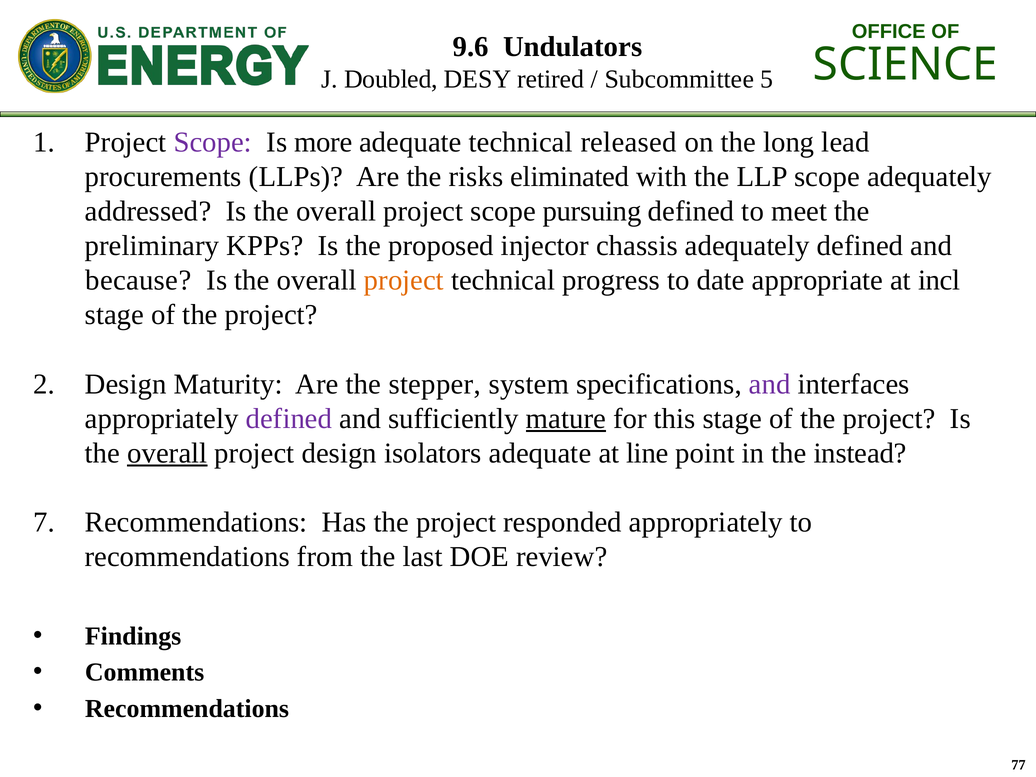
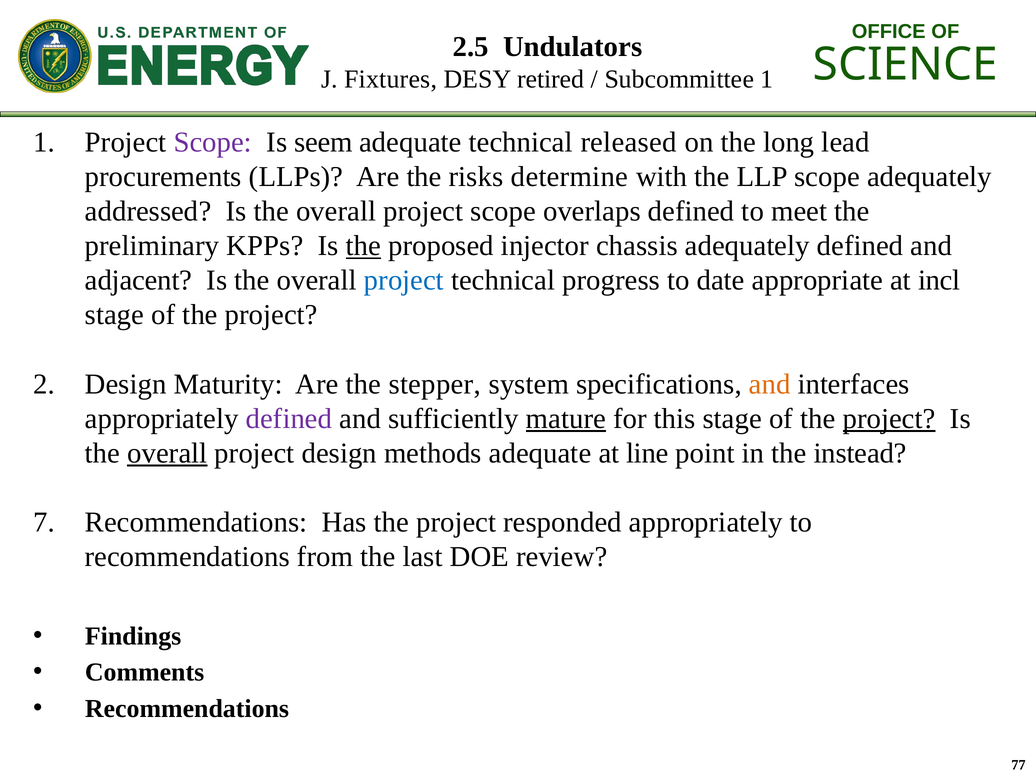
9.6: 9.6 -> 2.5
Doubled: Doubled -> Fixtures
Subcommittee 5: 5 -> 1
more: more -> seem
eliminated: eliminated -> determine
pursuing: pursuing -> overlaps
the at (363, 246) underline: none -> present
because: because -> adjacent
project at (404, 280) colour: orange -> blue
and at (770, 384) colour: purple -> orange
project at (889, 419) underline: none -> present
isolators: isolators -> methods
